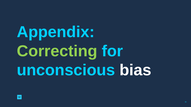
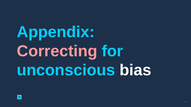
Correcting colour: light green -> pink
